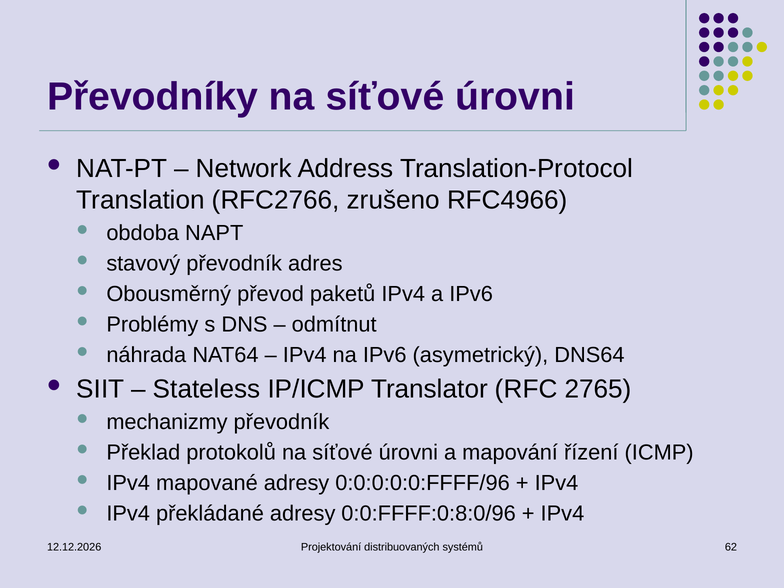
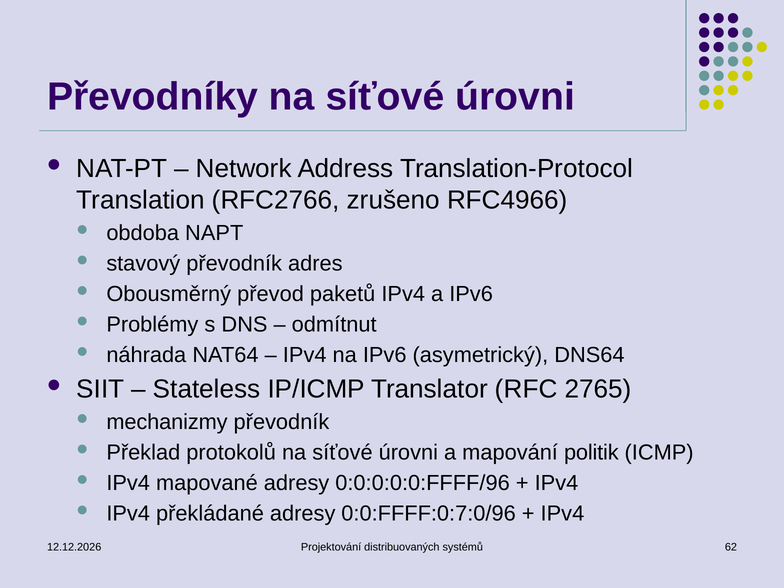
řízení: řízení -> politik
0:0:FFFF:0:8:0/96: 0:0:FFFF:0:8:0/96 -> 0:0:FFFF:0:7:0/96
